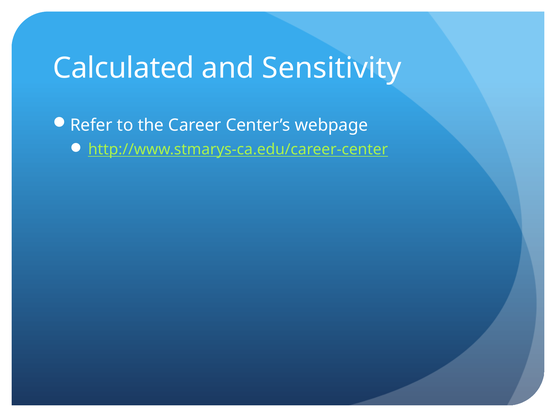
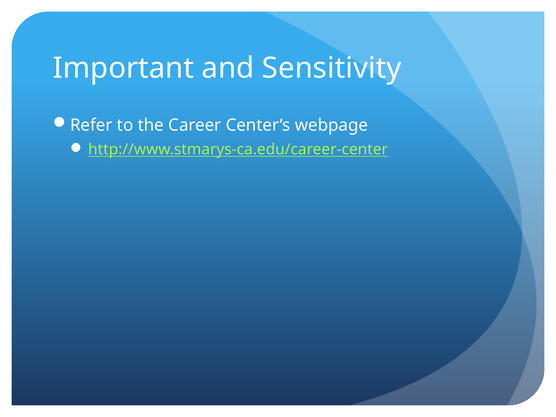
Calculated: Calculated -> Important
